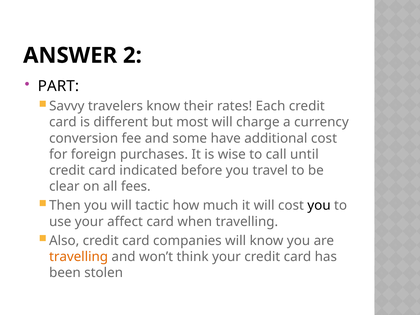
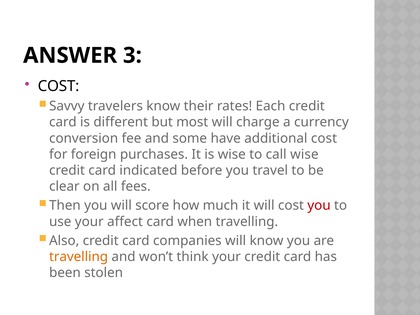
2: 2 -> 3
PART at (58, 86): PART -> COST
call until: until -> wise
tactic: tactic -> score
you at (319, 206) colour: black -> red
